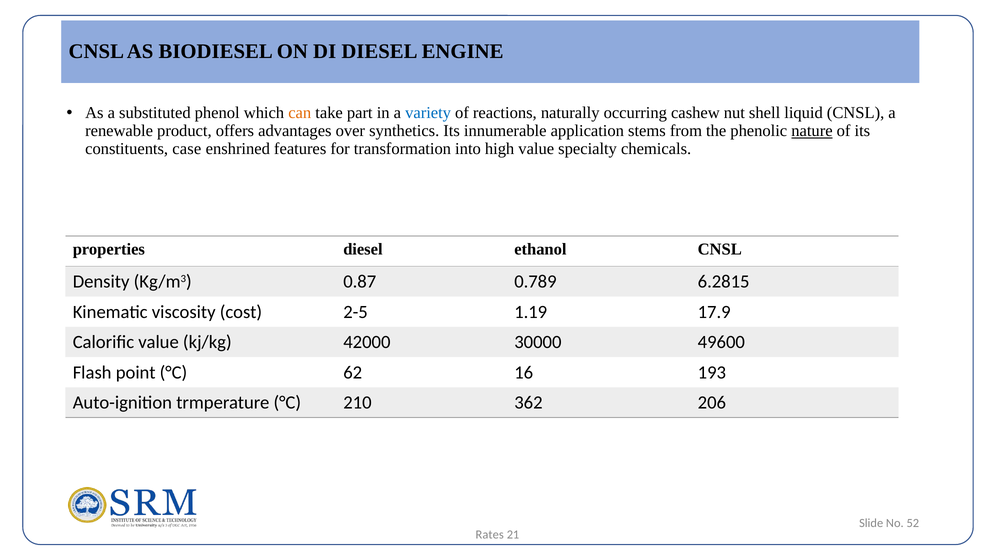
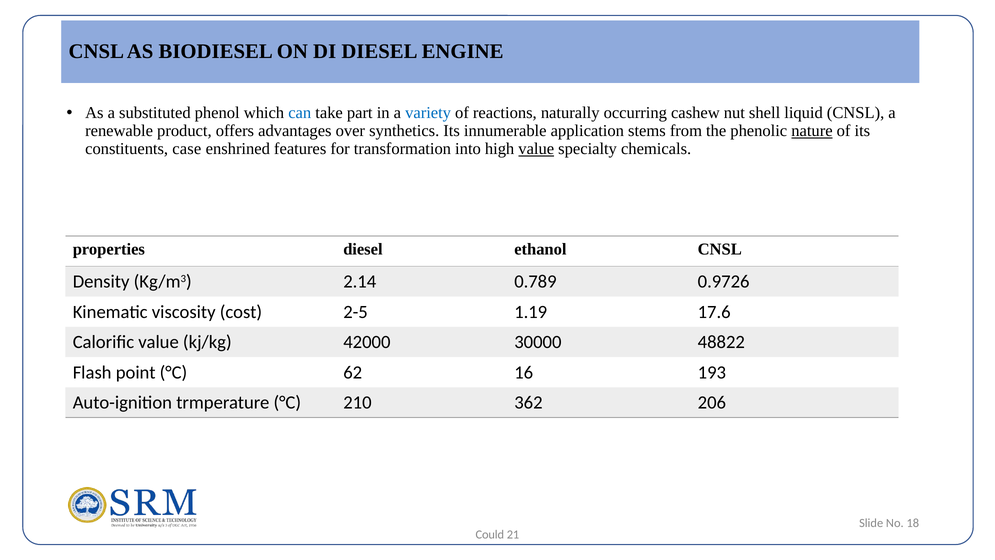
can colour: orange -> blue
value at (536, 149) underline: none -> present
0.87: 0.87 -> 2.14
6.2815: 6.2815 -> 0.9726
17.9: 17.9 -> 17.6
49600: 49600 -> 48822
52: 52 -> 18
Rates: Rates -> Could
